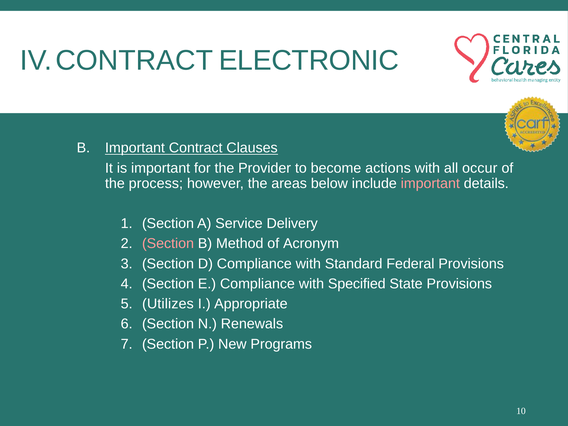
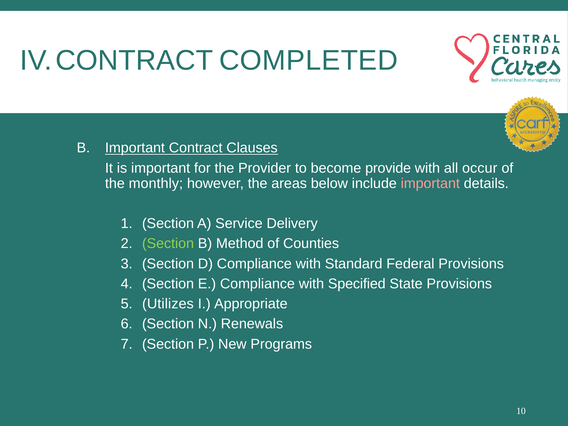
ELECTRONIC: ELECTRONIC -> COMPLETED
actions: actions -> provide
process: process -> monthly
Section at (168, 244) colour: pink -> light green
Acronym: Acronym -> Counties
